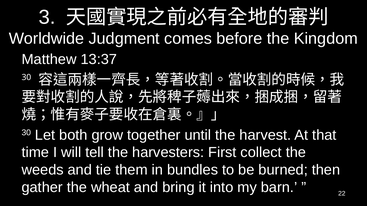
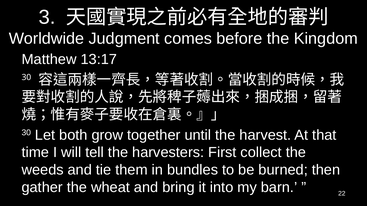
13:37: 13:37 -> 13:17
